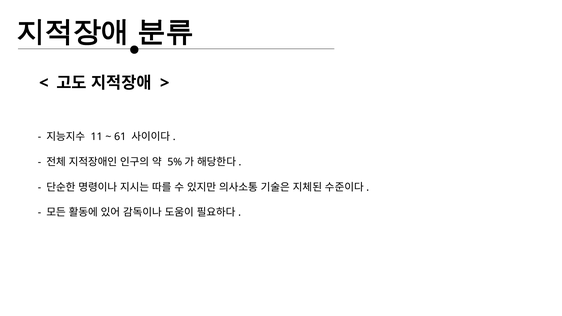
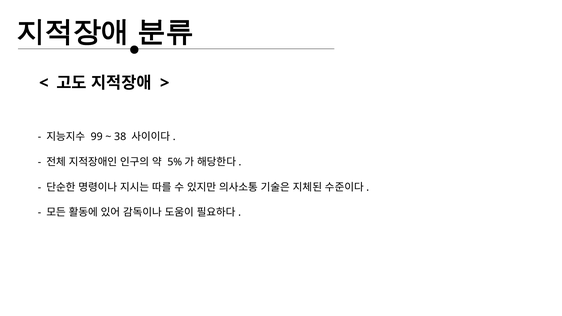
11: 11 -> 99
61: 61 -> 38
